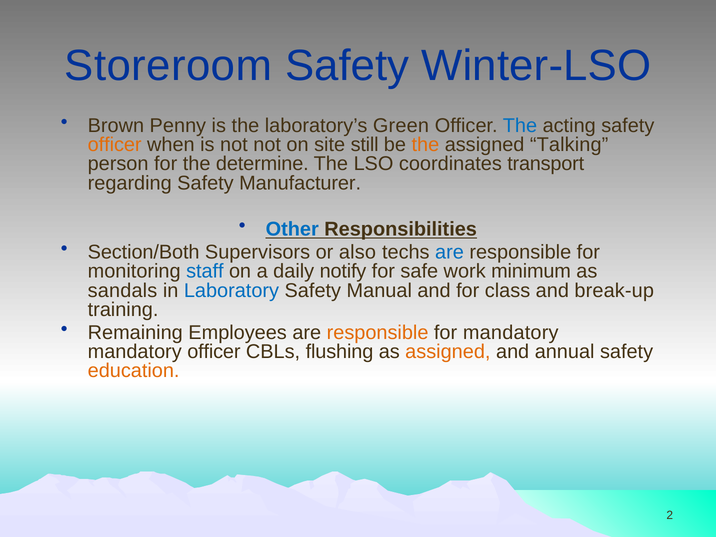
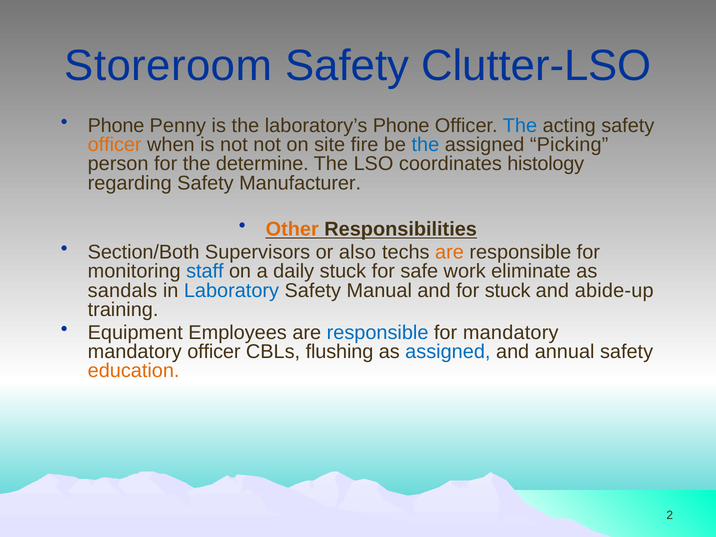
Winter-LSO: Winter-LSO -> Clutter-LSO
Brown at (116, 126): Brown -> Phone
laboratory’s Green: Green -> Phone
still: still -> fire
the at (425, 145) colour: orange -> blue
Talking: Talking -> Picking
transport: transport -> histology
Other colour: blue -> orange
are at (449, 252) colour: blue -> orange
daily notify: notify -> stuck
minimum: minimum -> eliminate
for class: class -> stuck
break-up: break-up -> abide-up
Remaining: Remaining -> Equipment
responsible at (378, 333) colour: orange -> blue
assigned at (448, 352) colour: orange -> blue
